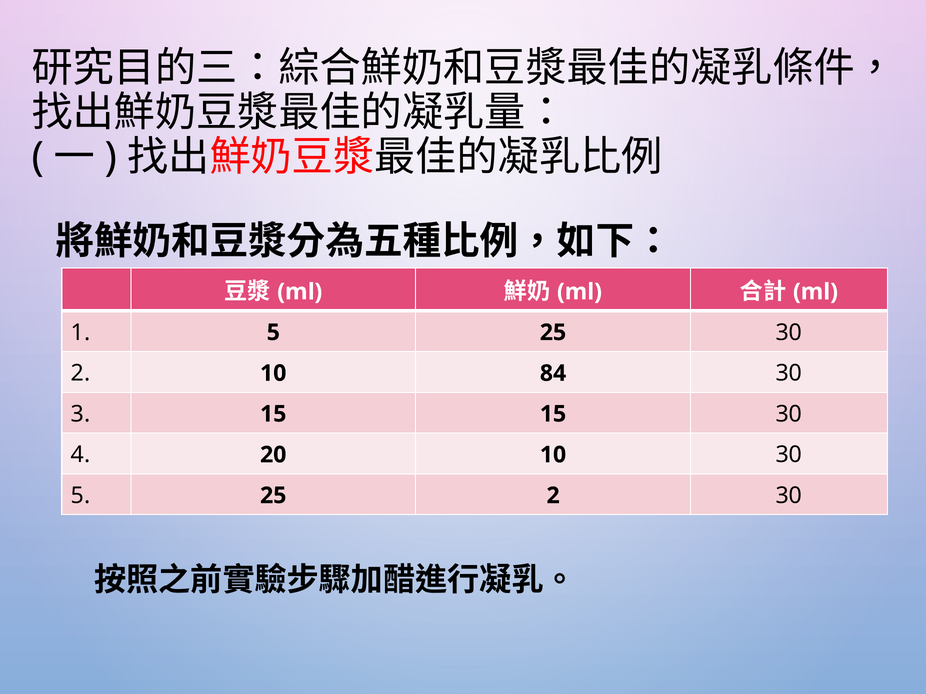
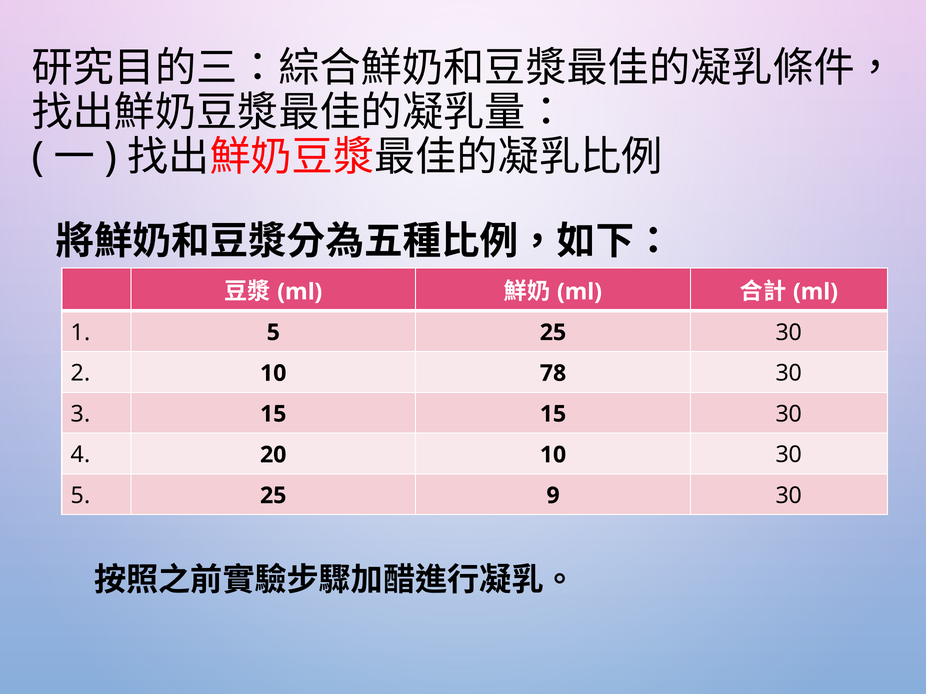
84: 84 -> 78
25 2: 2 -> 9
